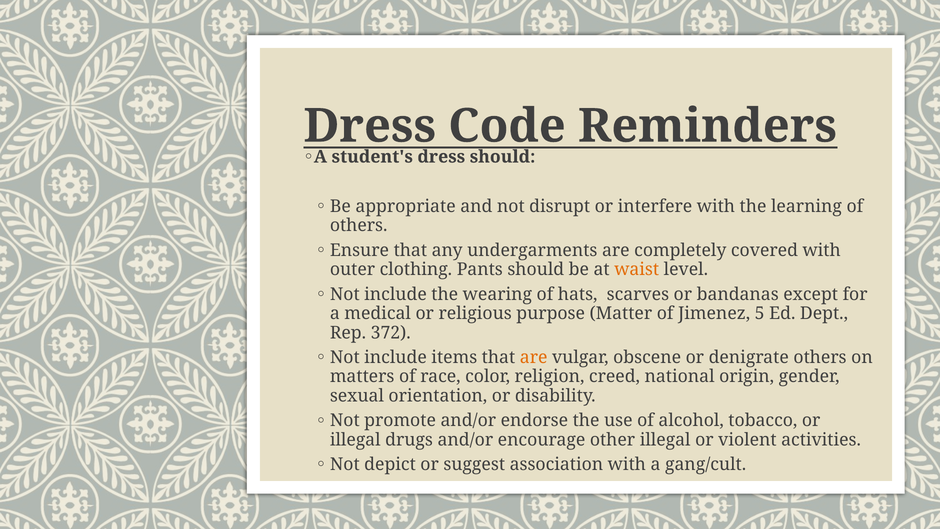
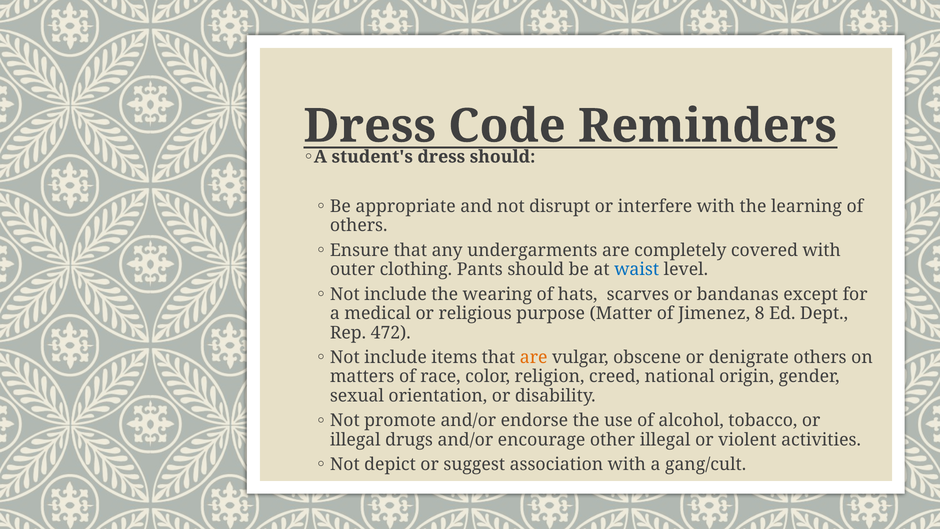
waist colour: orange -> blue
5: 5 -> 8
372: 372 -> 472
